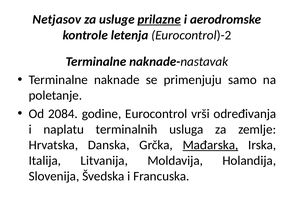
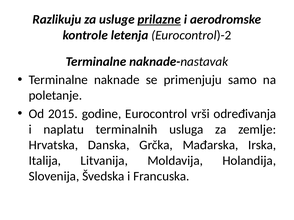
Netjasov: Netjasov -> Razlikuju
2084: 2084 -> 2015
Mađarska underline: present -> none
